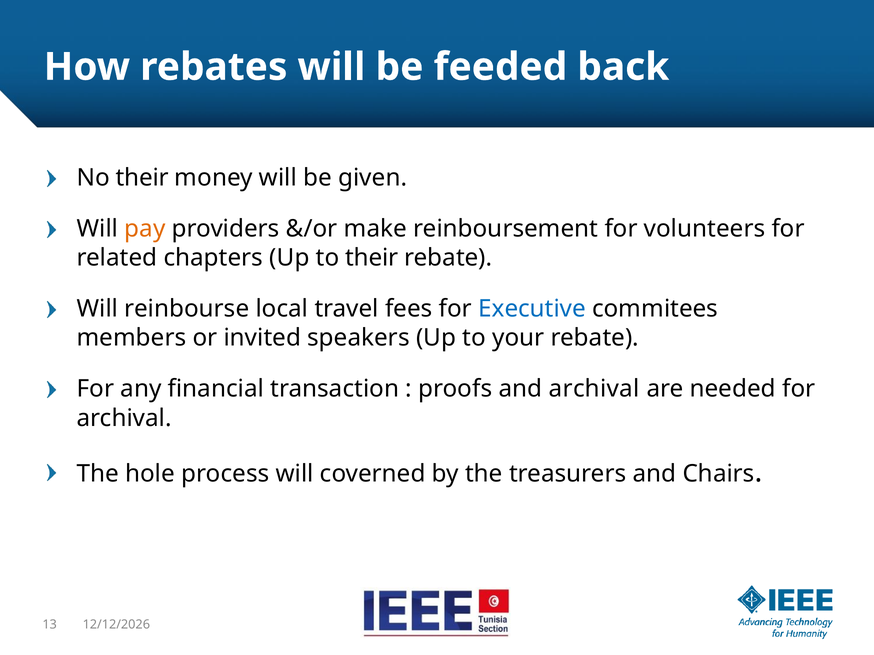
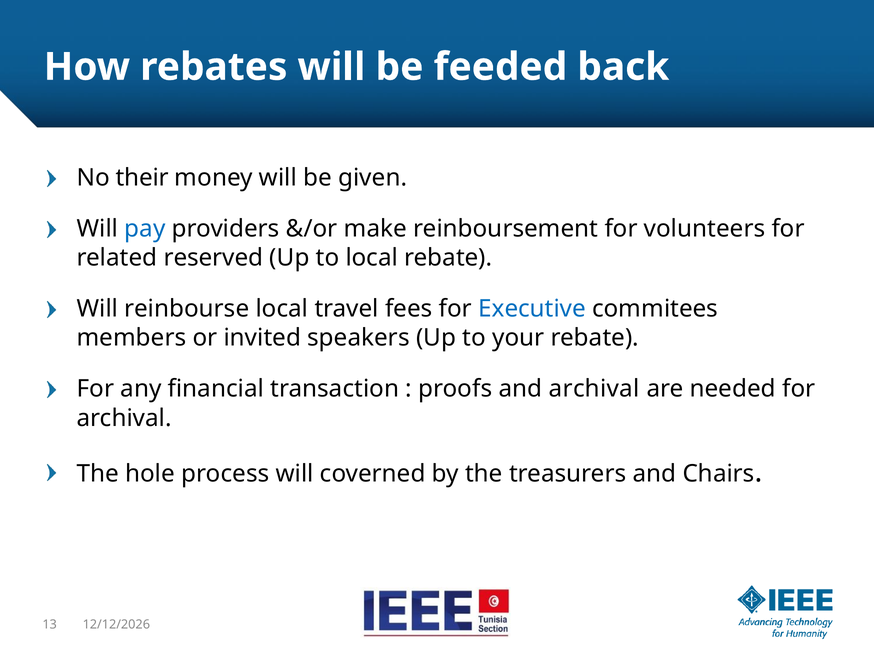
pay colour: orange -> blue
chapters: chapters -> reserved
to their: their -> local
